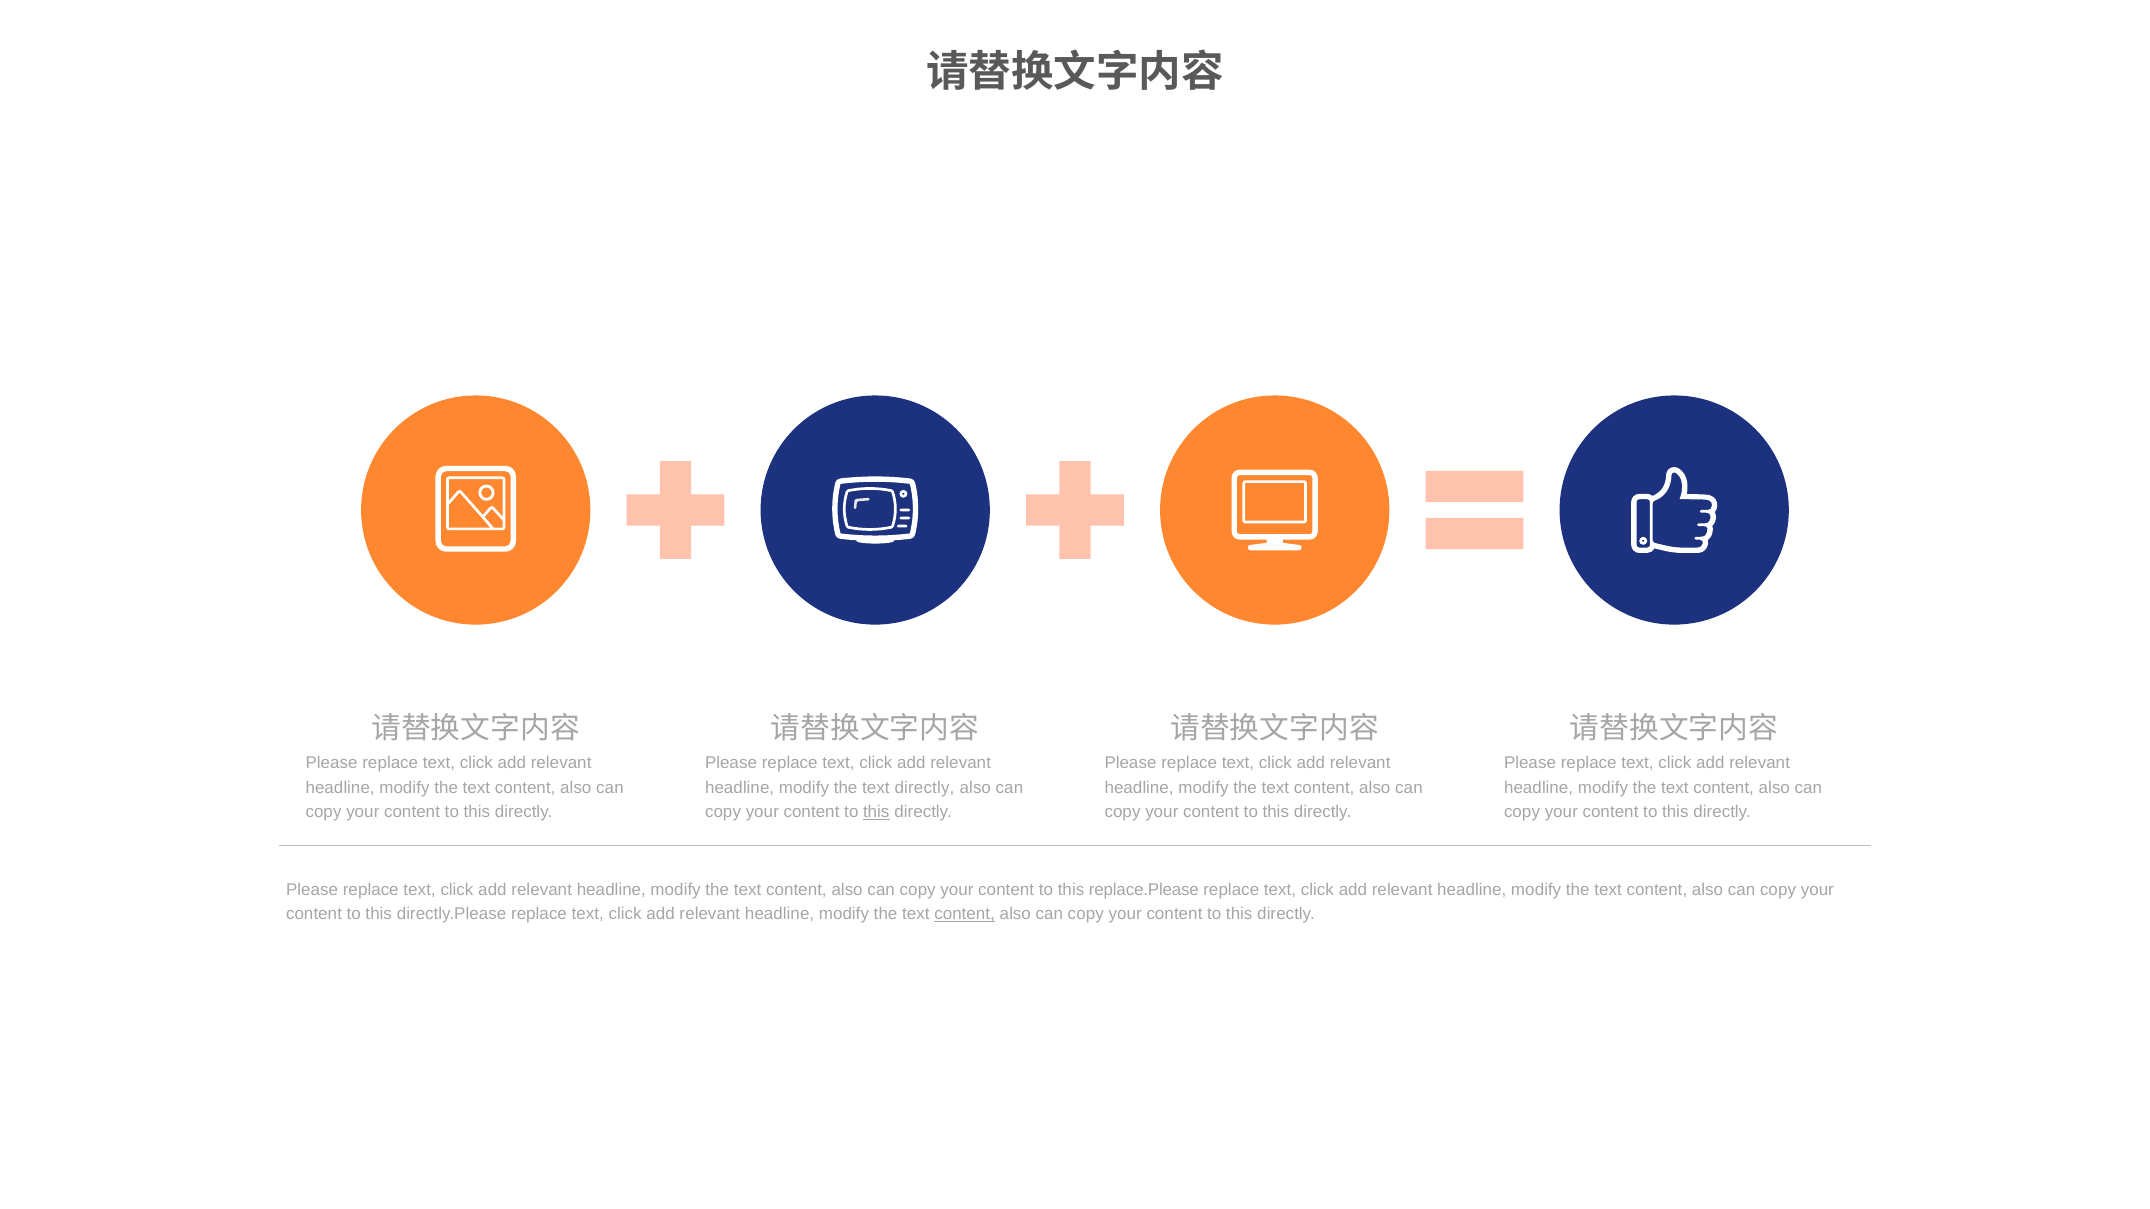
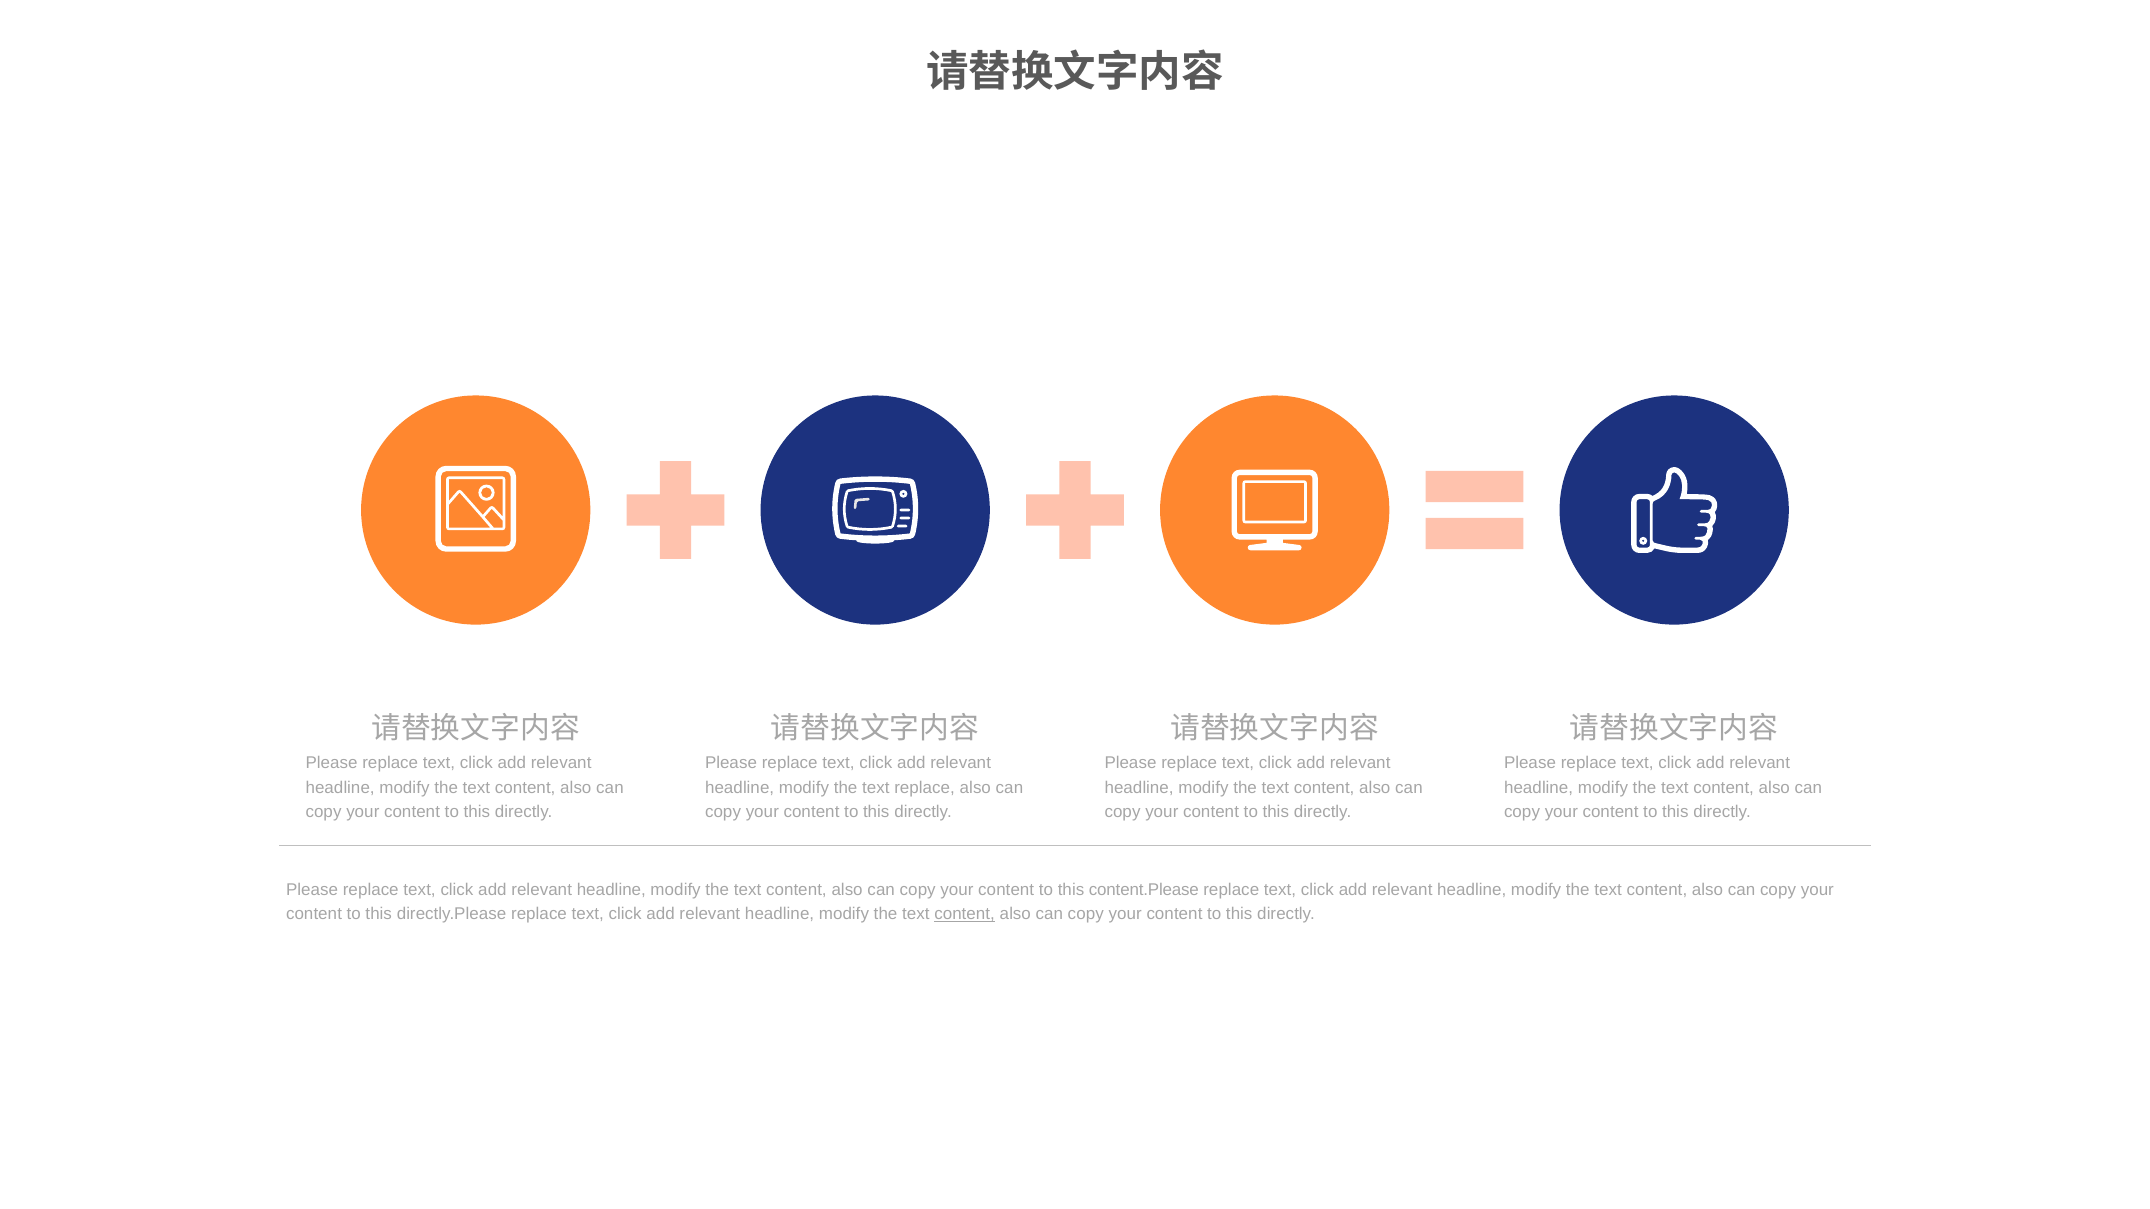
text directly: directly -> replace
this at (876, 812) underline: present -> none
replace.Please: replace.Please -> content.Please
